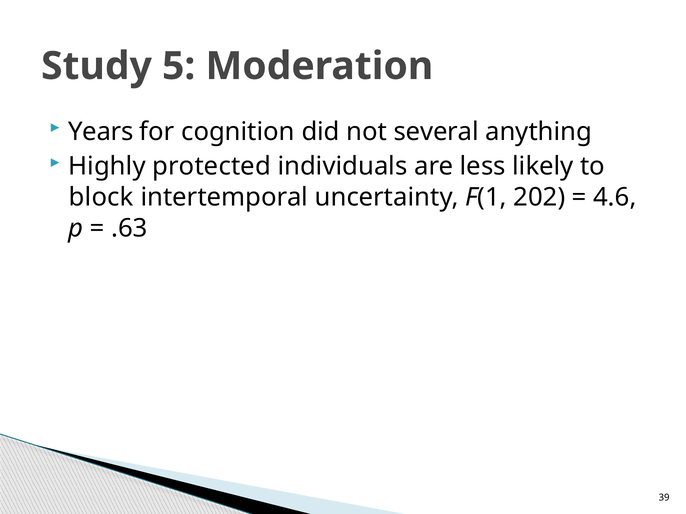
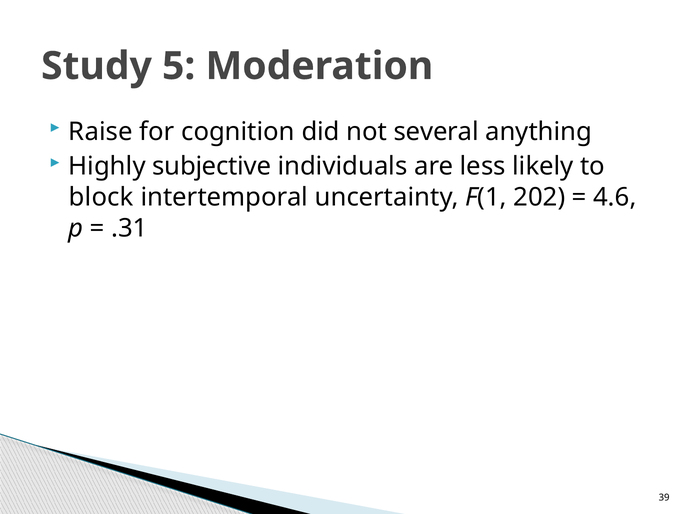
Years: Years -> Raise
protected: protected -> subjective
.63: .63 -> .31
